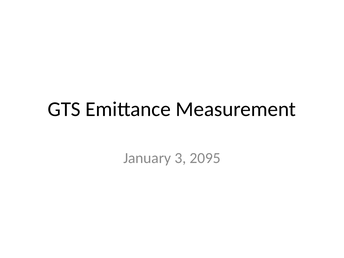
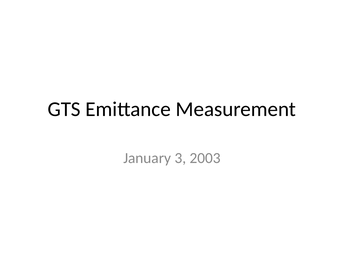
2095: 2095 -> 2003
